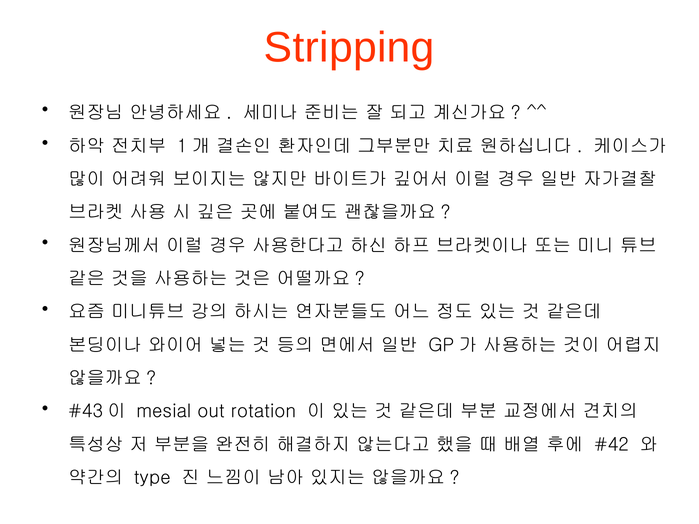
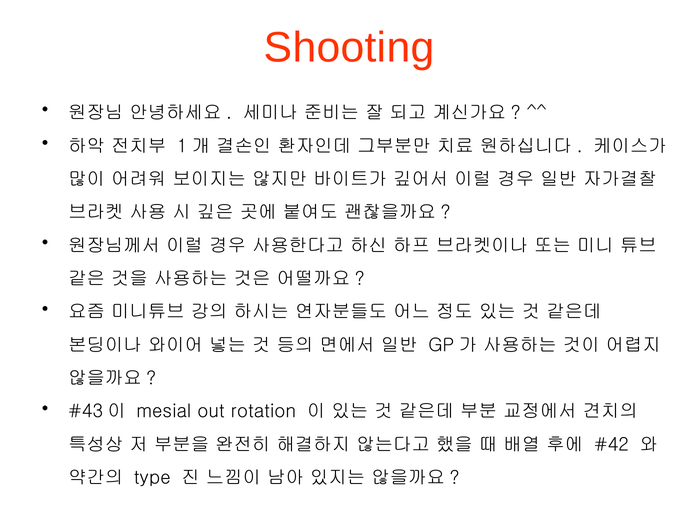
Stripping: Stripping -> Shooting
